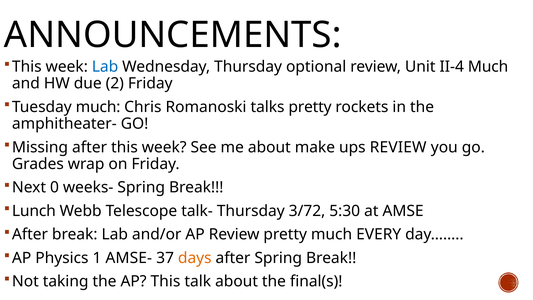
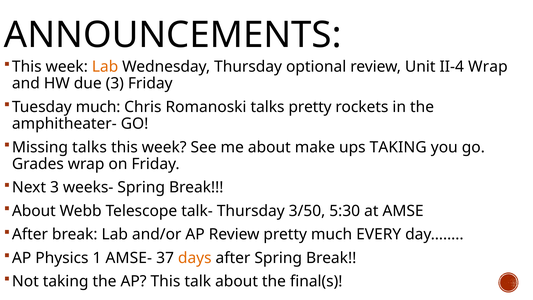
Lab at (105, 67) colour: blue -> orange
II-4 Much: Much -> Wrap
due 2: 2 -> 3
Missing after: after -> talks
ups REVIEW: REVIEW -> TAKING
Next 0: 0 -> 3
Lunch at (34, 211): Lunch -> About
3/72: 3/72 -> 3/50
